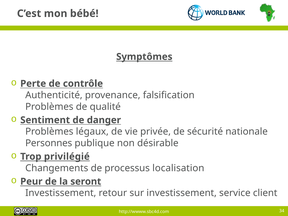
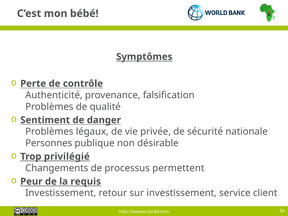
localisation: localisation -> permettent
seront: seront -> requis
